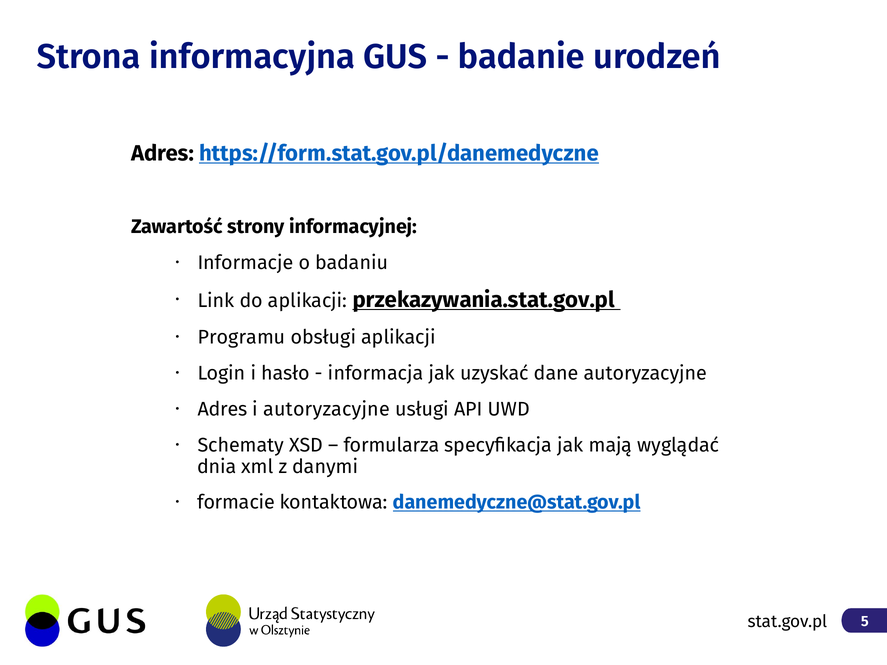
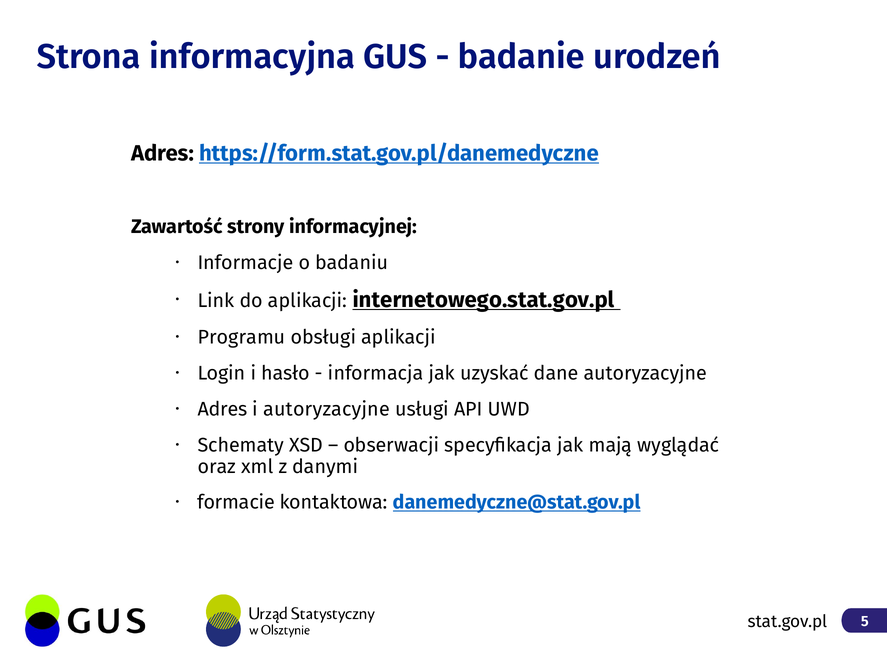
przekazywania.stat.gov.pl: przekazywania.stat.gov.pl -> internetowego.stat.gov.pl
formularza: formularza -> obserwacji
dnia: dnia -> oraz
